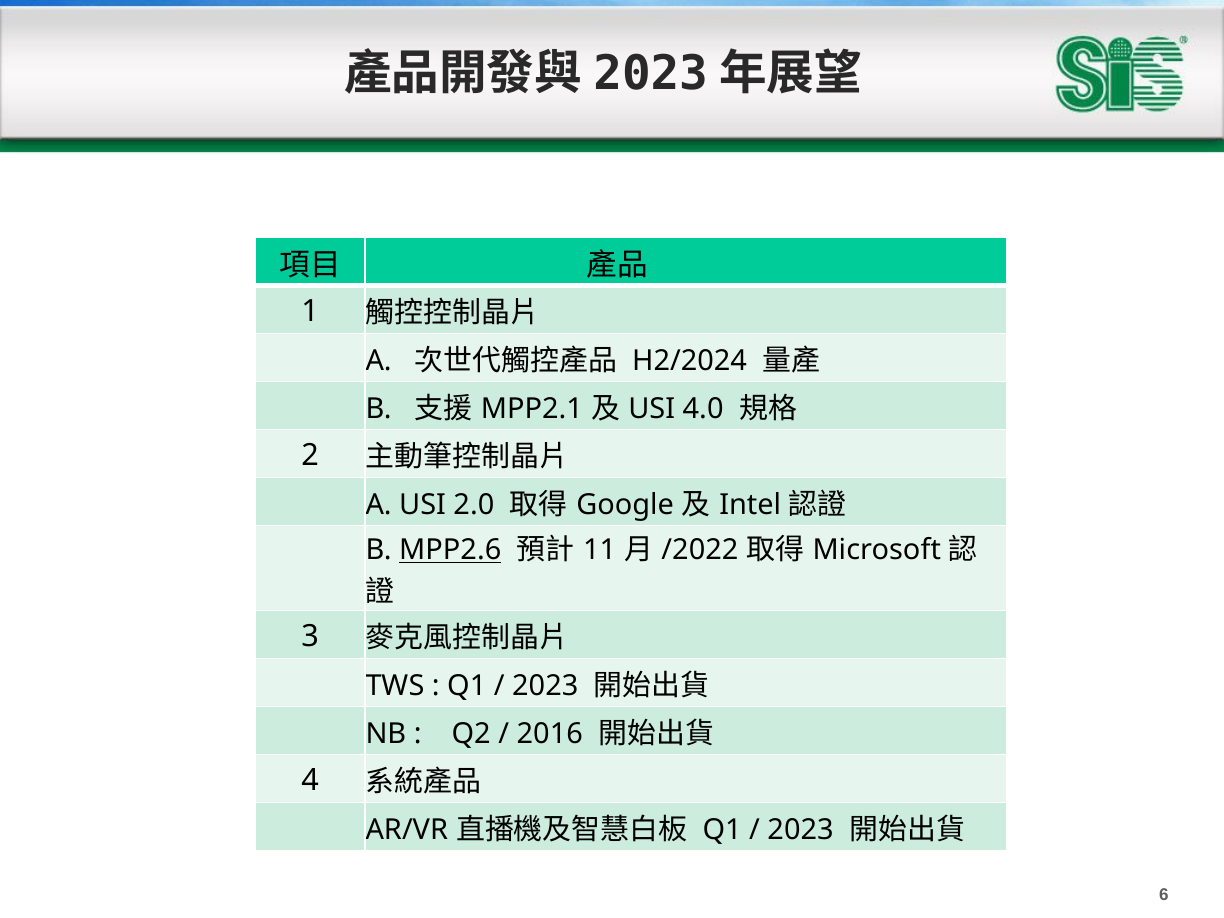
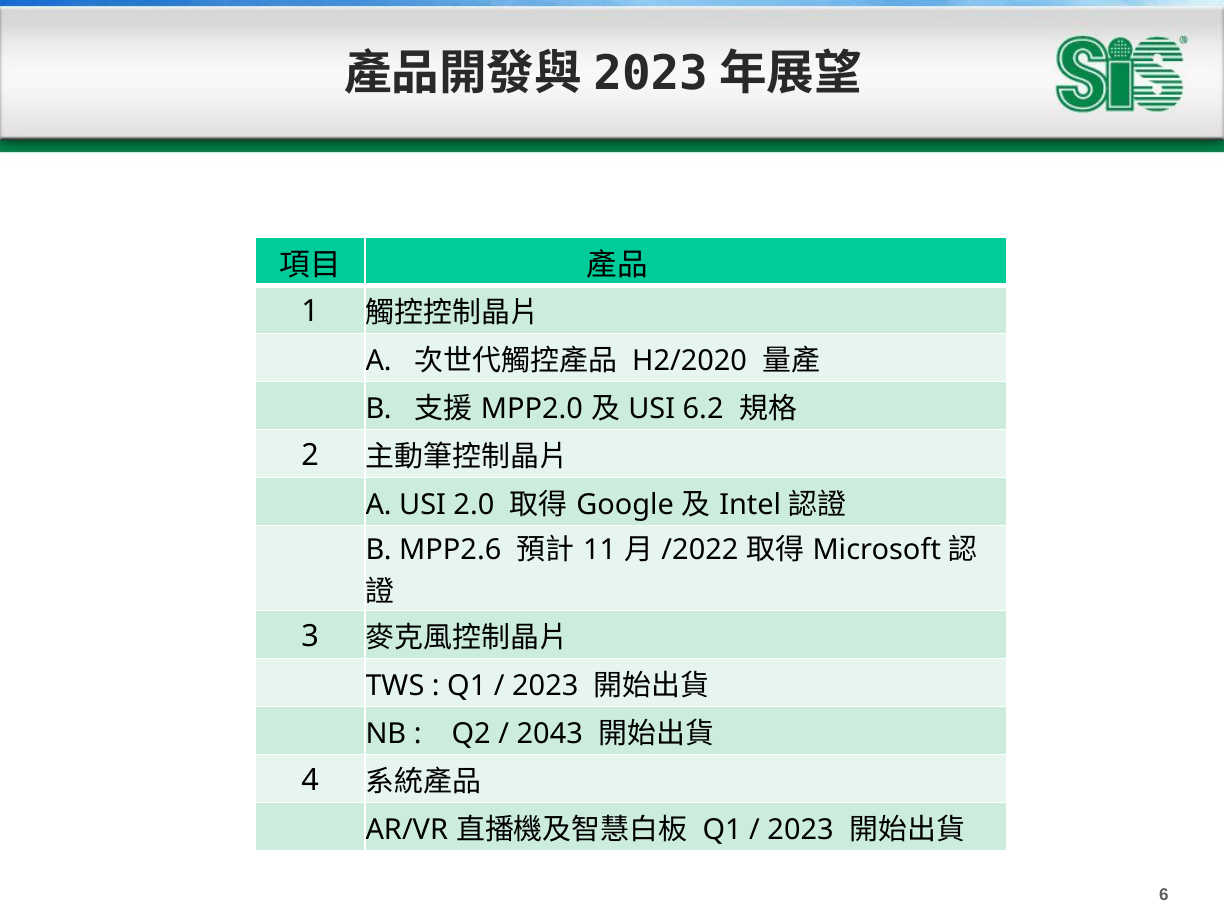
H2/2024: H2/2024 -> H2/2020
MPP2.1: MPP2.1 -> MPP2.0
4.0: 4.0 -> 6.2
MPP2.6 underline: present -> none
2016: 2016 -> 2043
